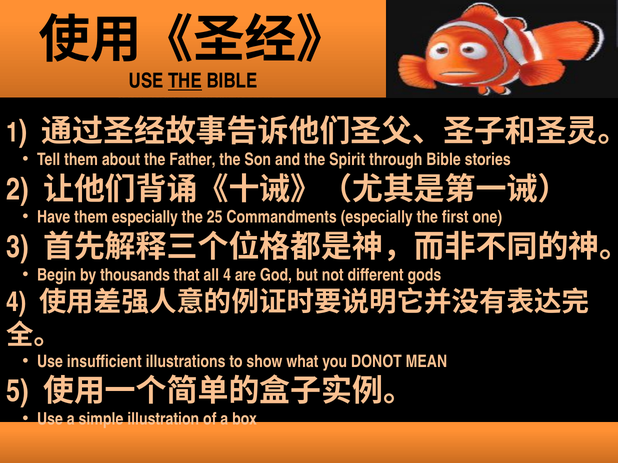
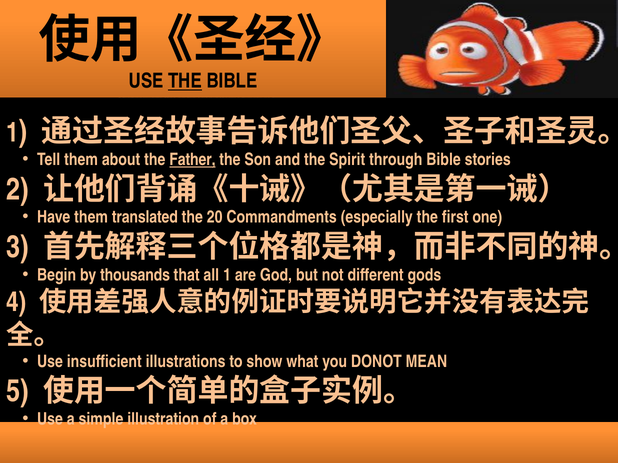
Father underline: none -> present
them especially: especially -> translated
25: 25 -> 20
all 4: 4 -> 1
